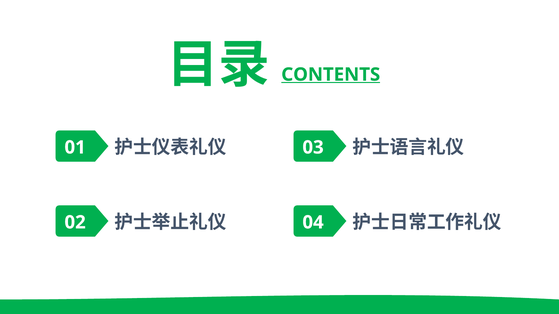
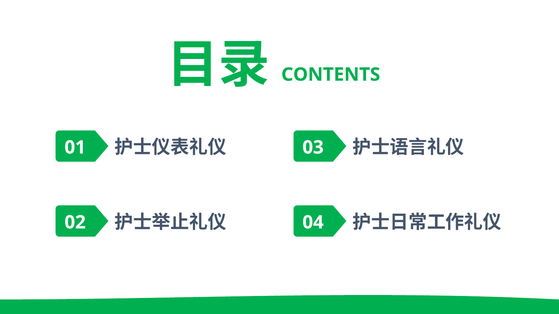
CONTENTS underline: present -> none
